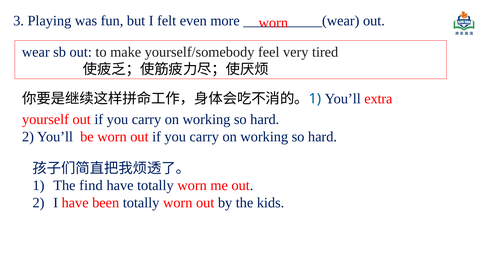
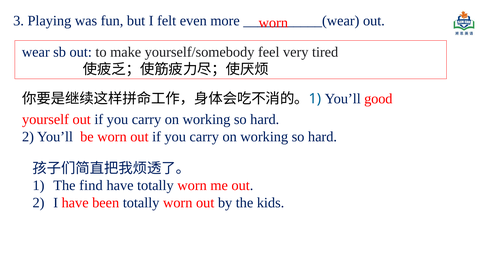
extra: extra -> good
